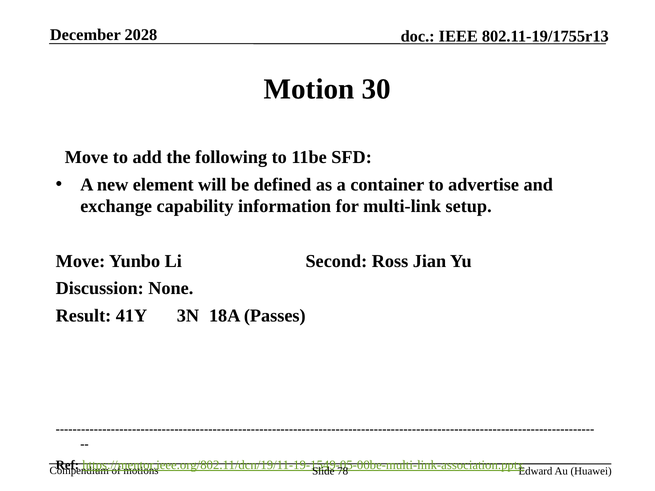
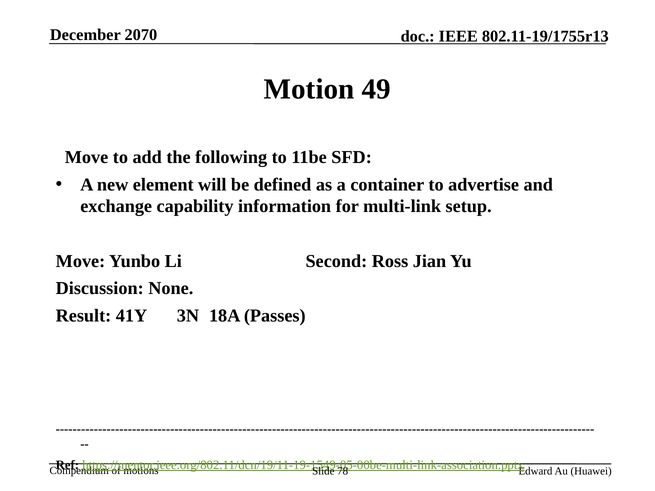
2028: 2028 -> 2070
30: 30 -> 49
